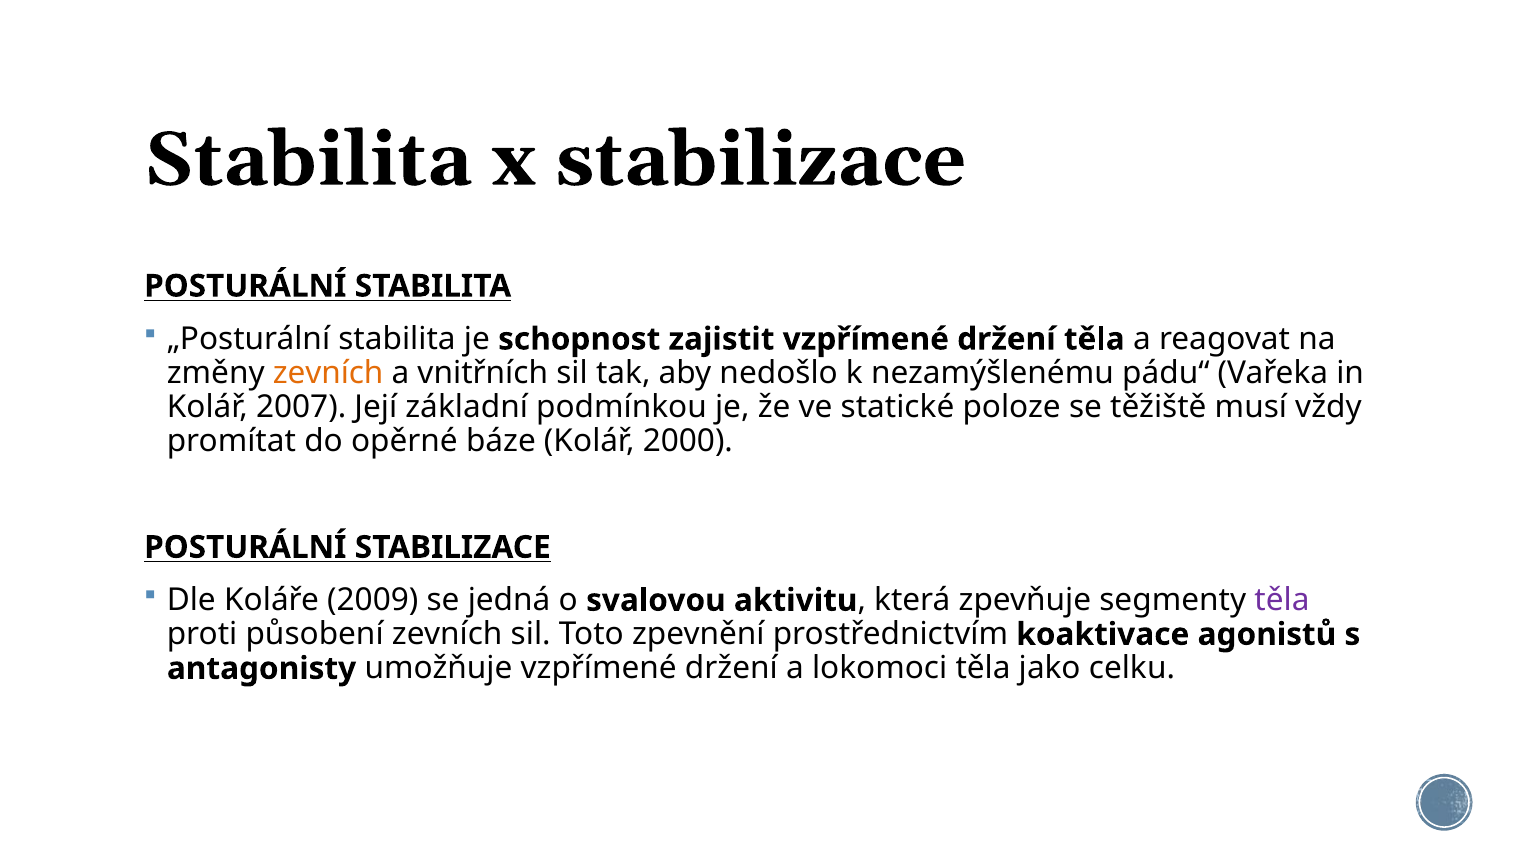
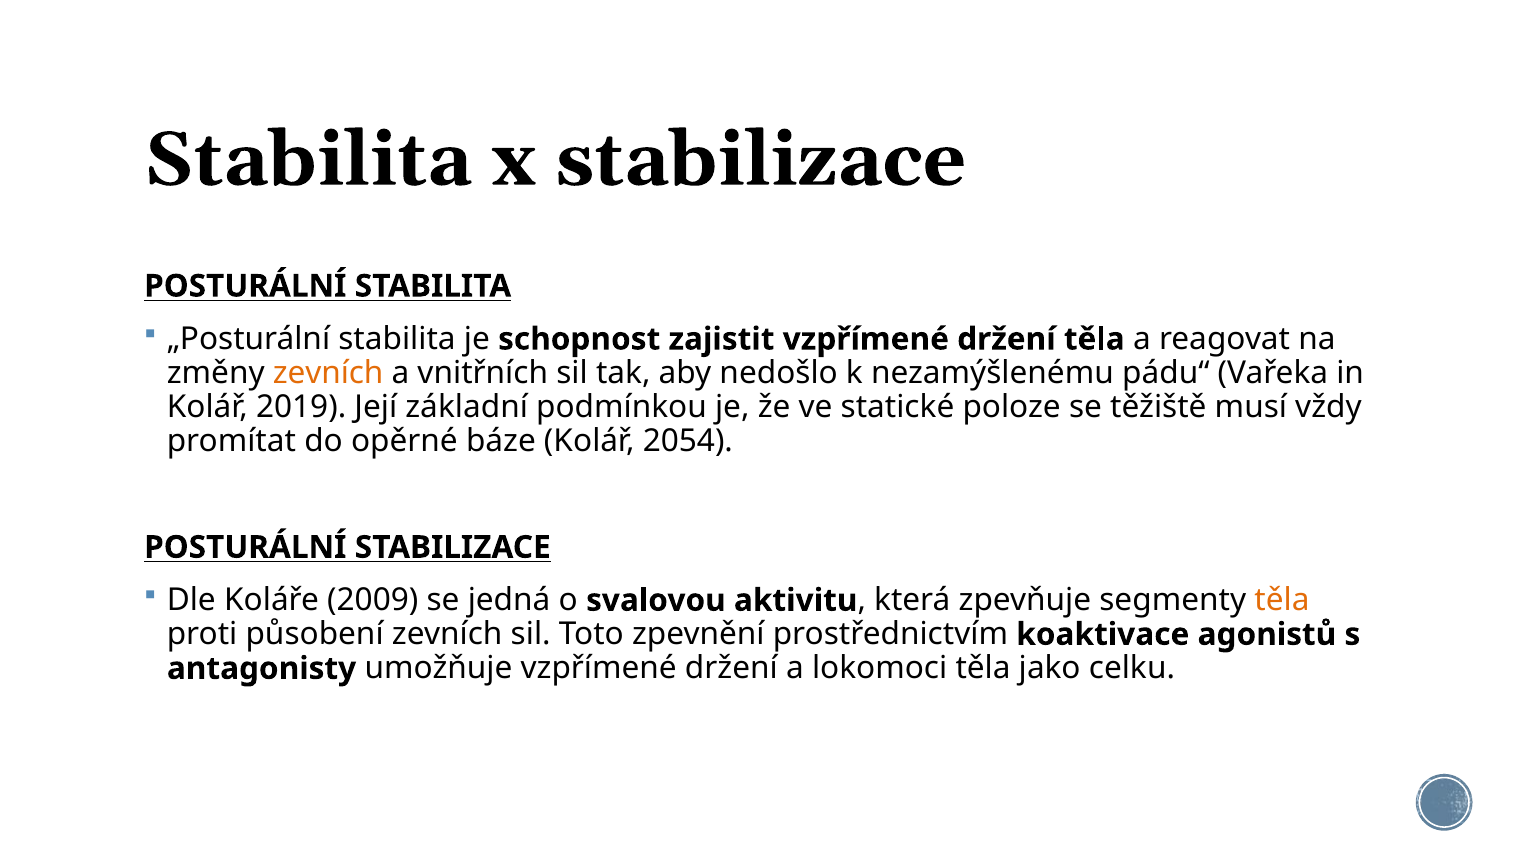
2007: 2007 -> 2019
2000: 2000 -> 2054
těla at (1282, 600) colour: purple -> orange
